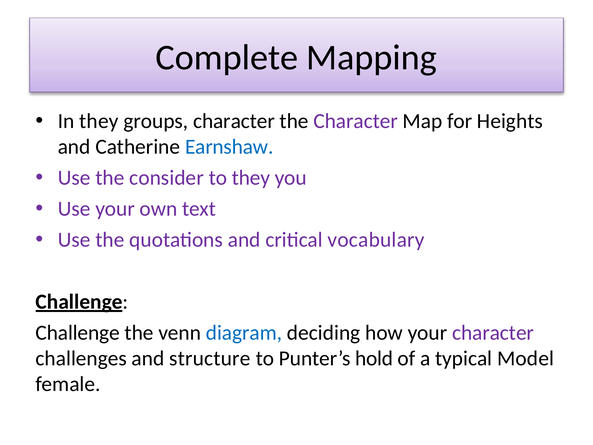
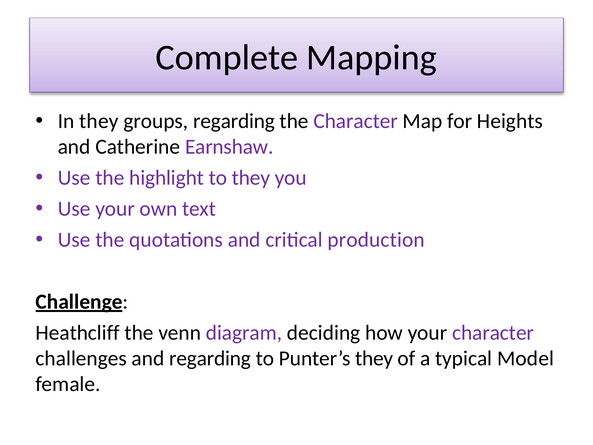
groups character: character -> regarding
Earnshaw colour: blue -> purple
consider: consider -> highlight
vocabulary: vocabulary -> production
Challenge at (78, 333): Challenge -> Heathcliff
diagram colour: blue -> purple
and structure: structure -> regarding
Punter’s hold: hold -> they
